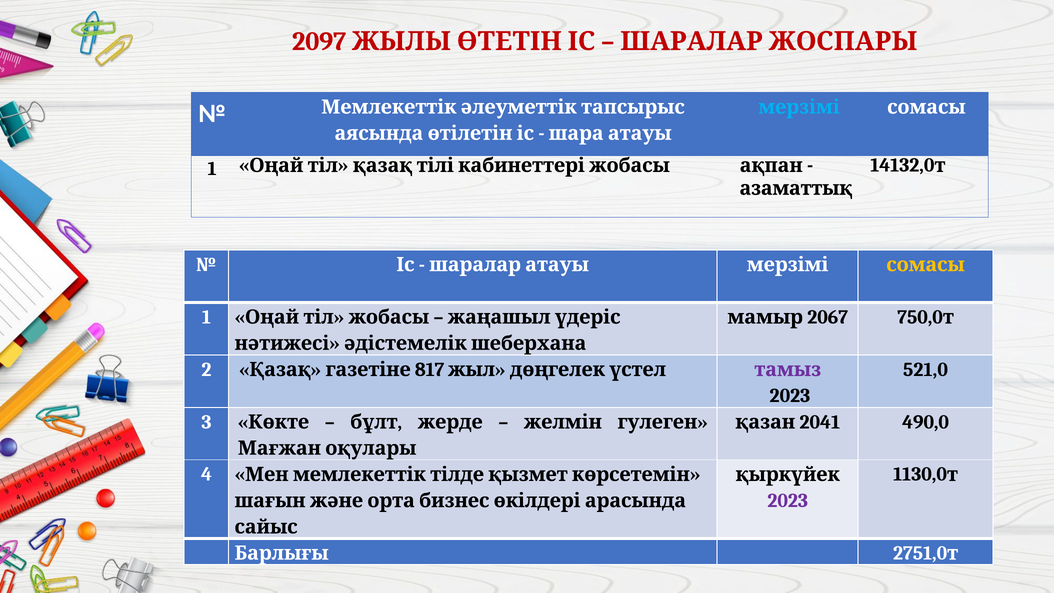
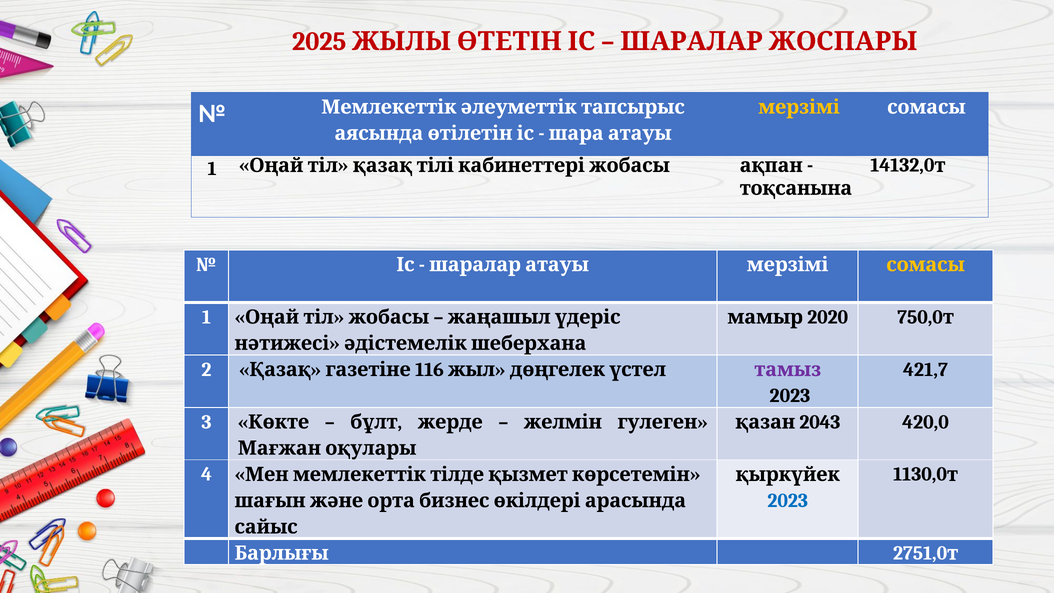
2097: 2097 -> 2025
мерзімі at (799, 107) colour: light blue -> yellow
азаматтық: азаматтық -> тоқсанына
2067: 2067 -> 2020
817: 817 -> 116
521,0: 521,0 -> 421,7
2041: 2041 -> 2043
490,0: 490,0 -> 420,0
2023 at (788, 501) colour: purple -> blue
